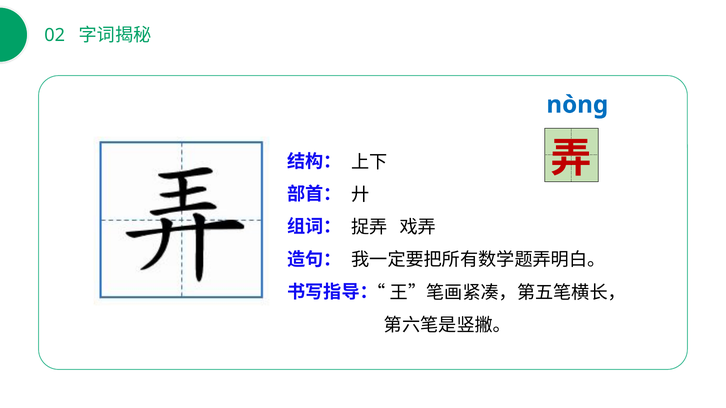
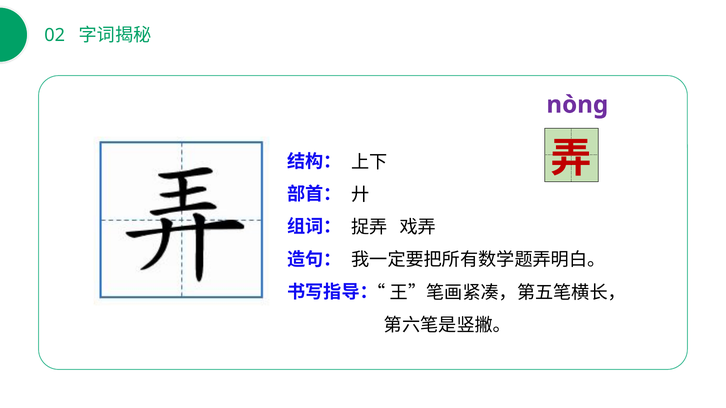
nònɡ colour: blue -> purple
